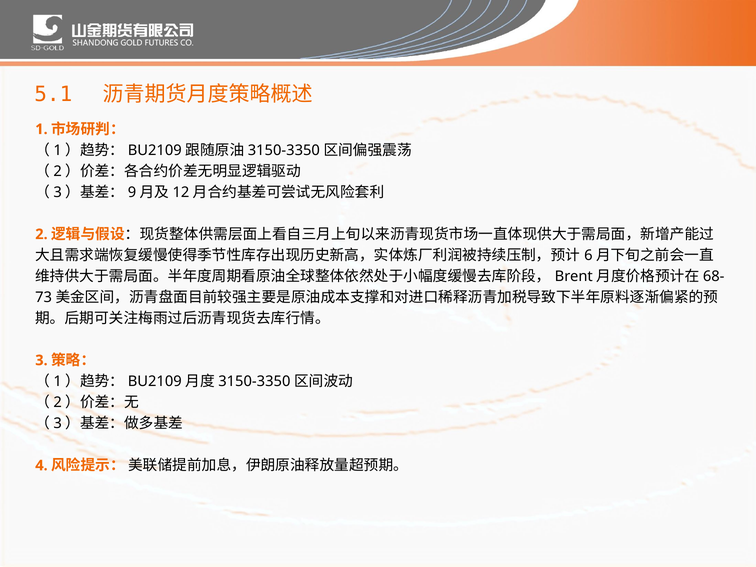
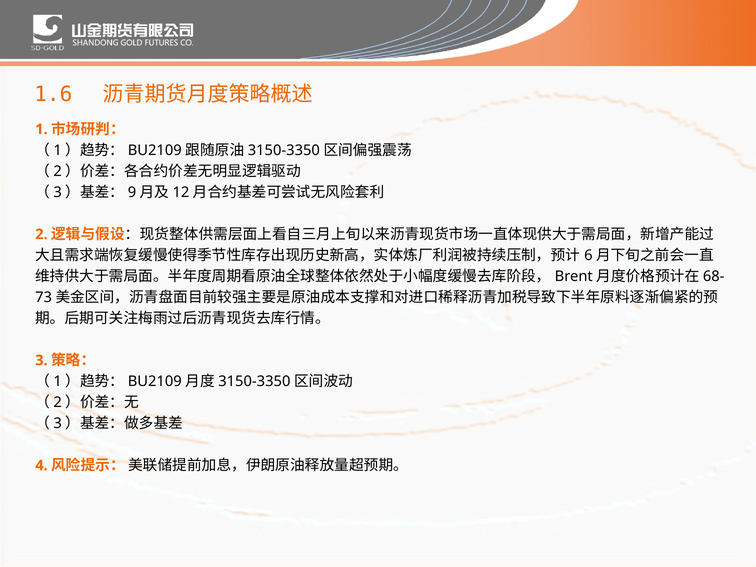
5.1: 5.1 -> 1.6
